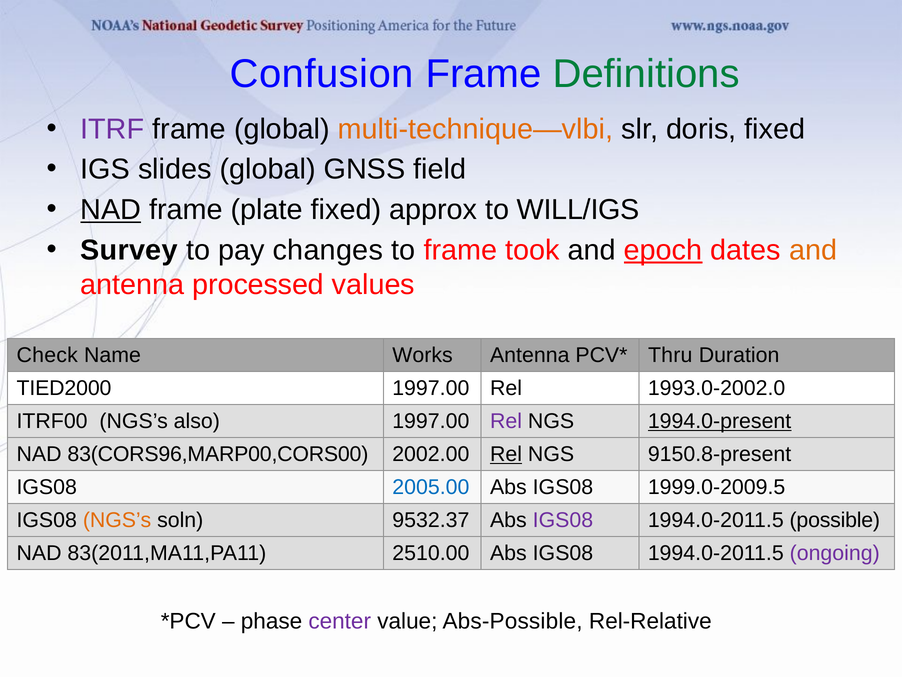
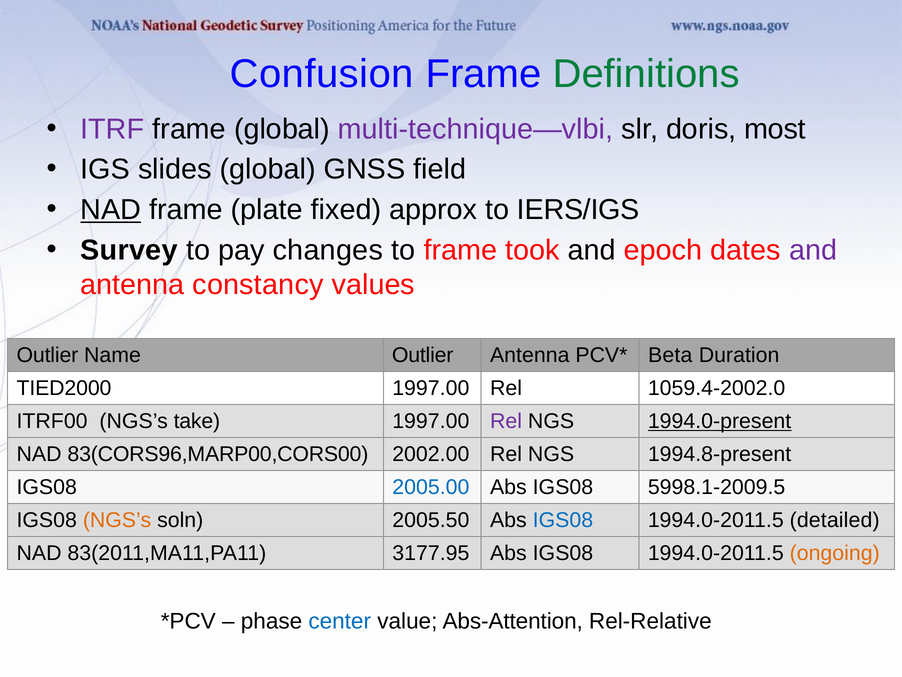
multi-technique—vlbi colour: orange -> purple
doris fixed: fixed -> most
WILL/IGS: WILL/IGS -> IERS/IGS
epoch underline: present -> none
and at (813, 250) colour: orange -> purple
processed: processed -> constancy
Check at (47, 355): Check -> Outlier
Name Works: Works -> Outlier
Thru: Thru -> Beta
1993.0-2002.0: 1993.0-2002.0 -> 1059.4-2002.0
also: also -> take
Rel at (506, 454) underline: present -> none
9150.8-present: 9150.8-present -> 1994.8-present
1999.0-2009.5: 1999.0-2009.5 -> 5998.1-2009.5
9532.37: 9532.37 -> 2005.50
IGS08 at (563, 520) colour: purple -> blue
possible: possible -> detailed
2510.00: 2510.00 -> 3177.95
ongoing colour: purple -> orange
center colour: purple -> blue
Abs-Possible: Abs-Possible -> Abs-Attention
